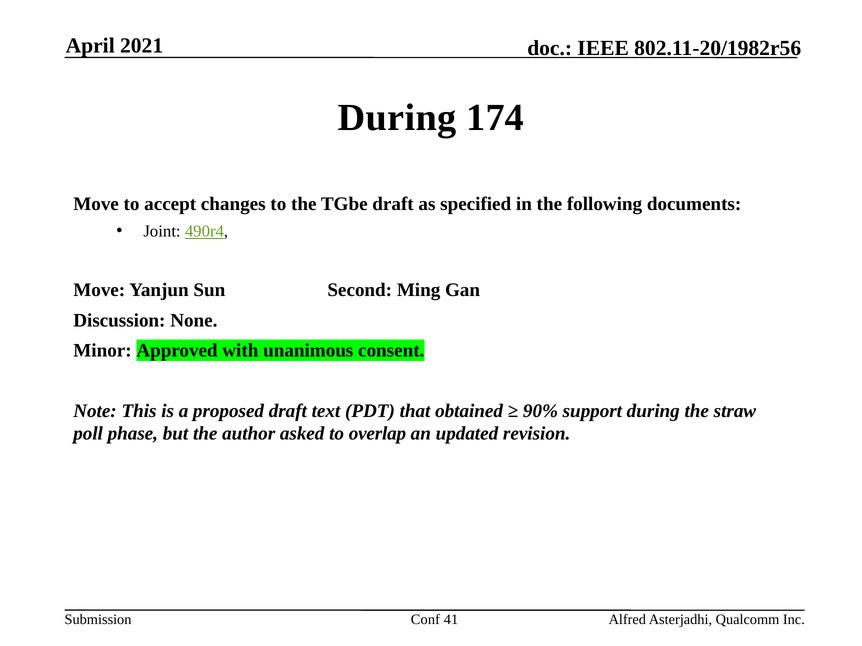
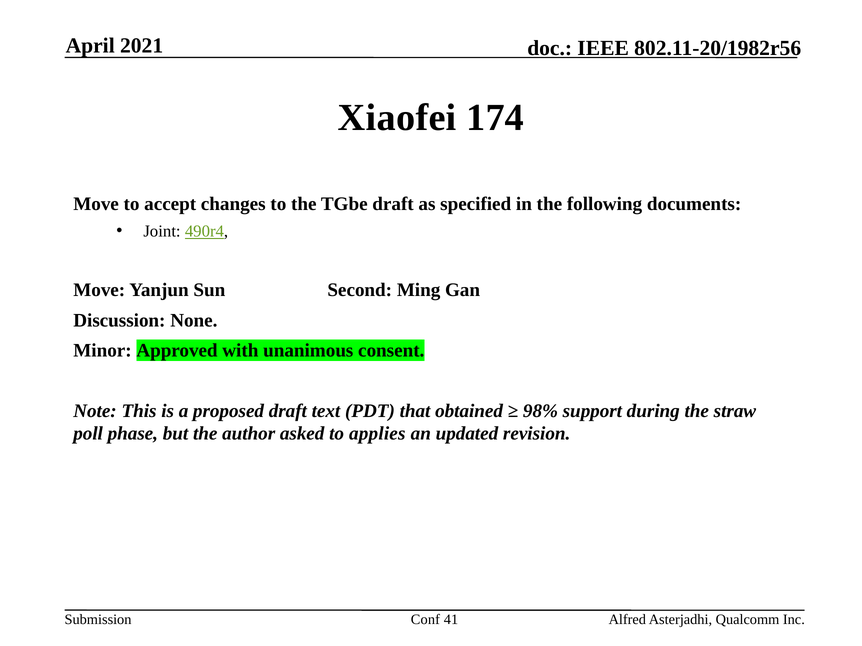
During at (397, 118): During -> Xiaofei
90%: 90% -> 98%
overlap: overlap -> applies
